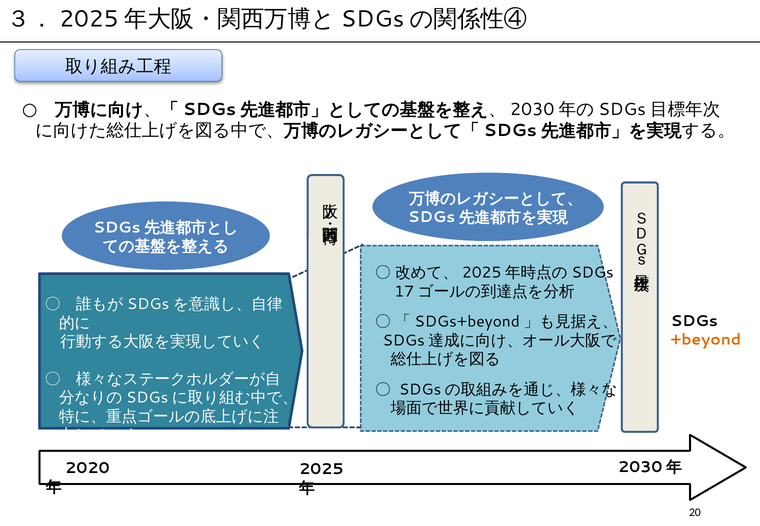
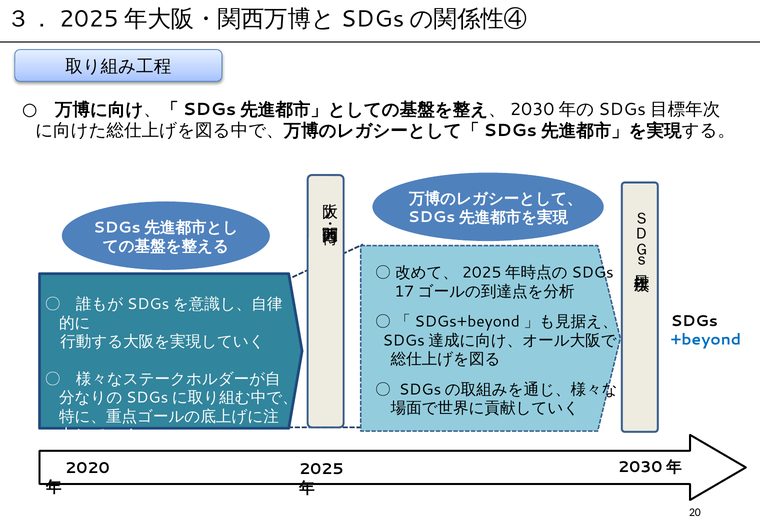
+beyond colour: orange -> blue
